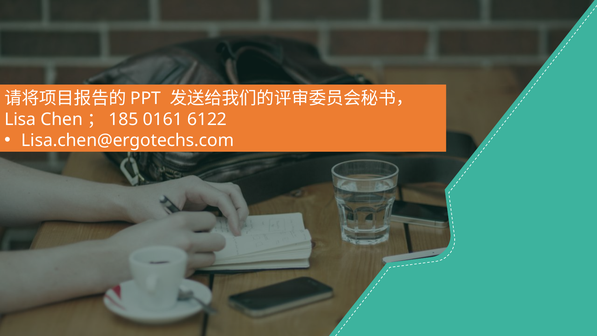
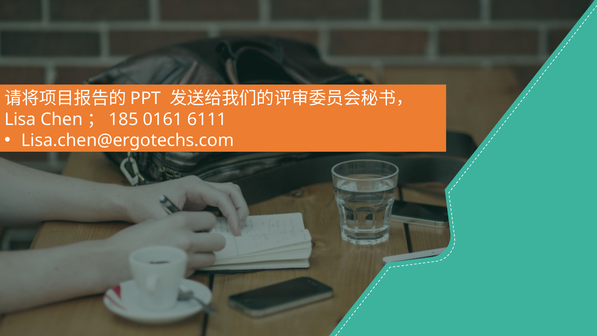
6122: 6122 -> 6111
